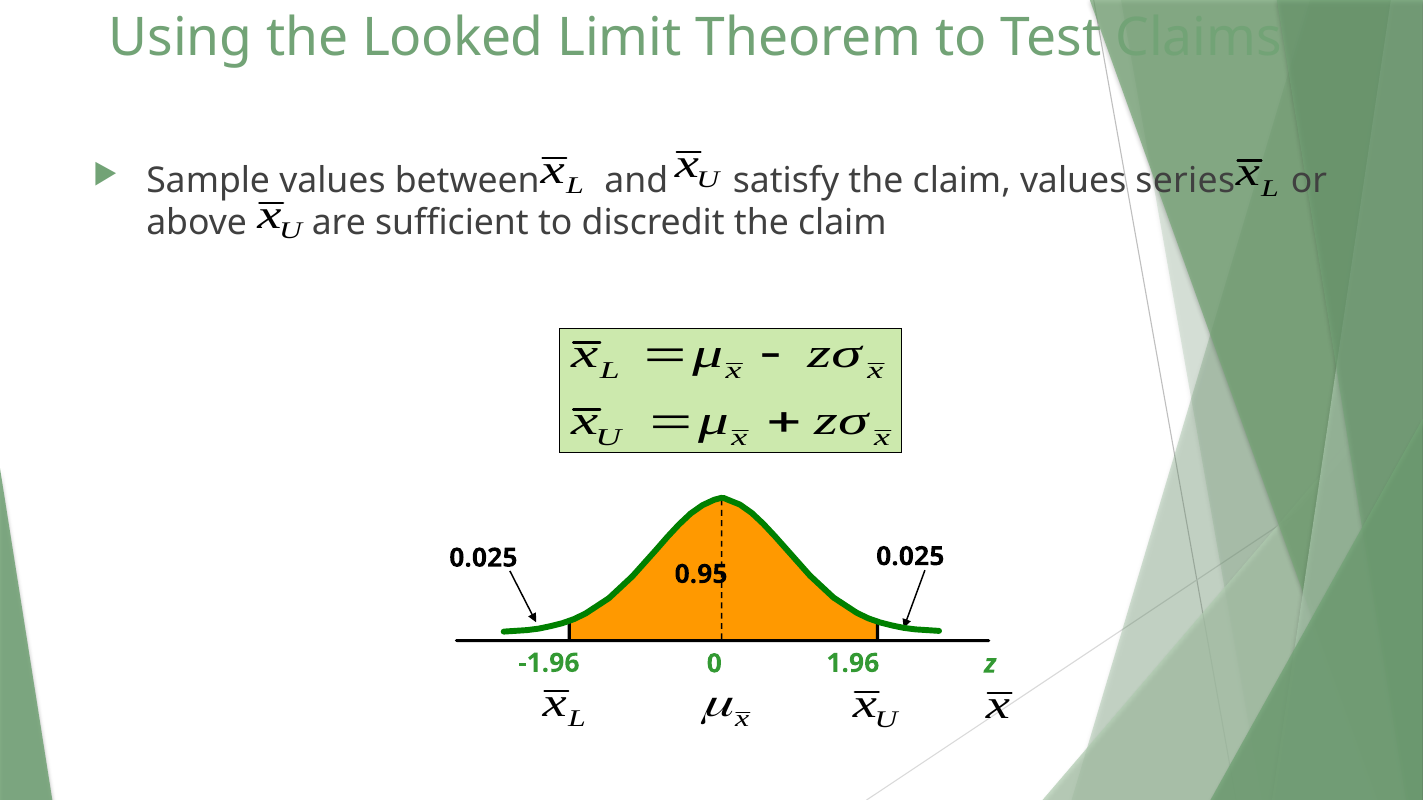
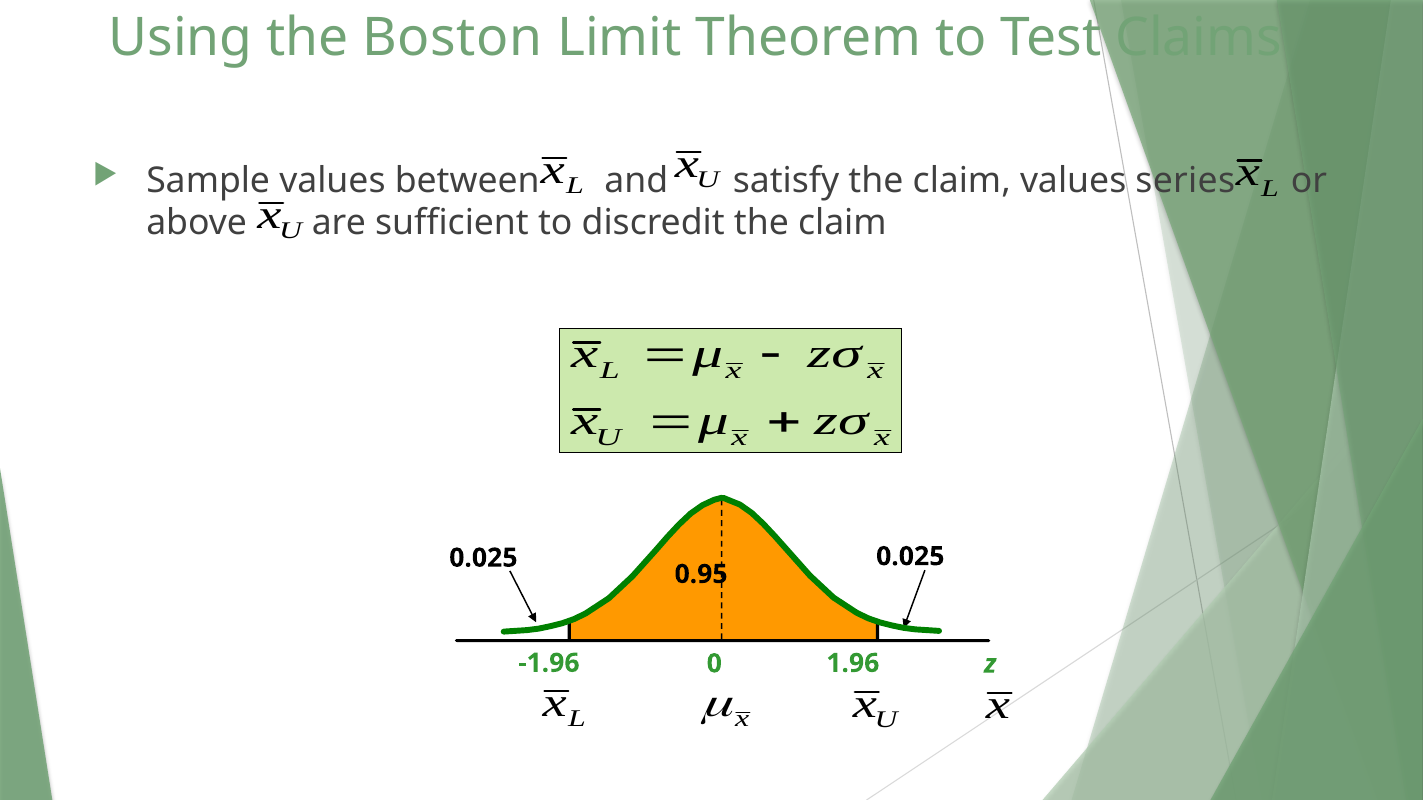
Looked: Looked -> Boston
